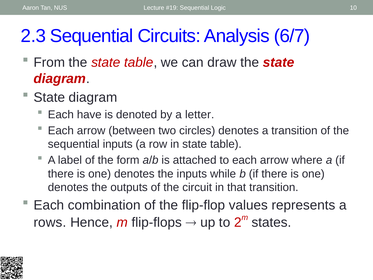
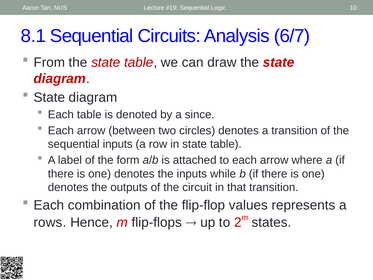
2.3: 2.3 -> 8.1
Each have: have -> table
letter: letter -> since
